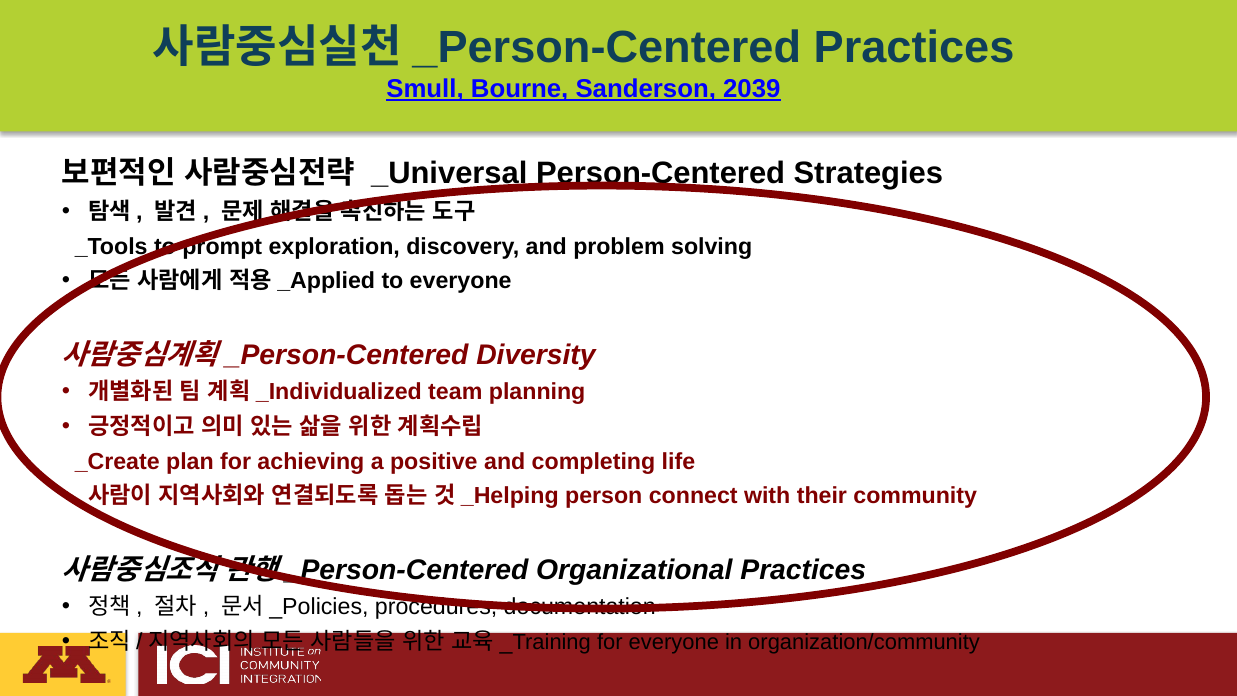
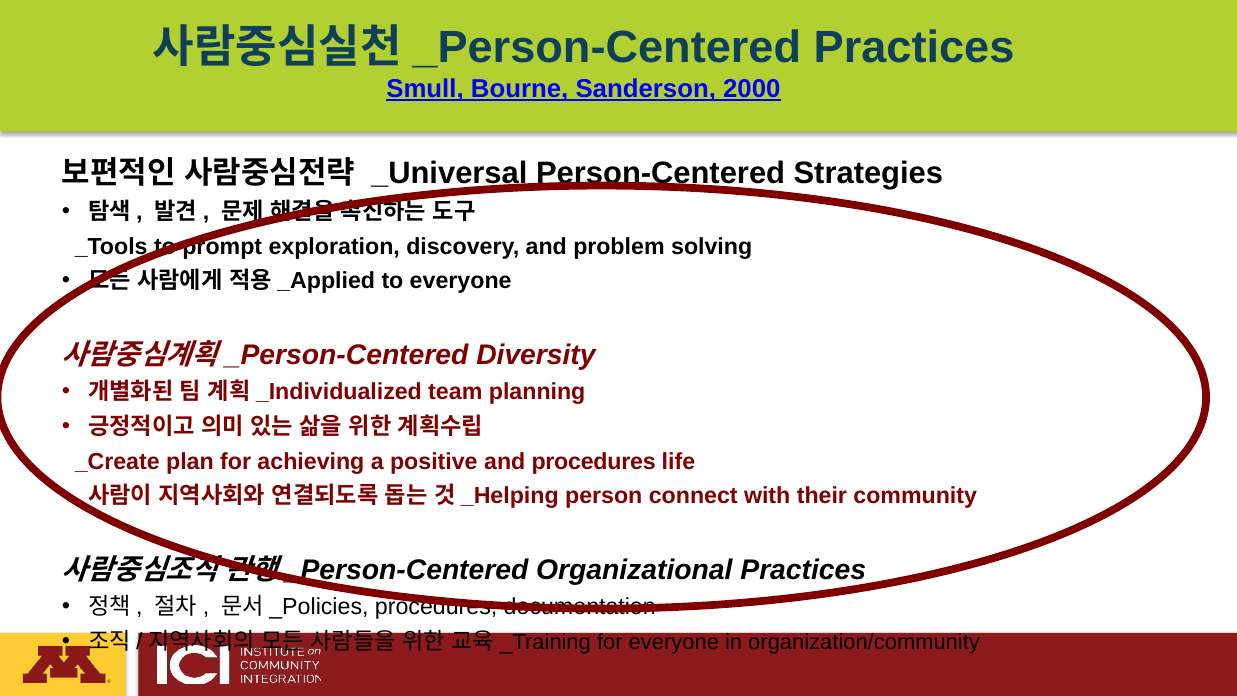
2039: 2039 -> 2000
and completing: completing -> procedures
